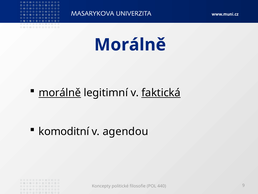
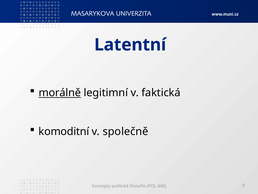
Morálně at (130, 45): Morálně -> Latentní
faktická underline: present -> none
agendou: agendou -> společně
